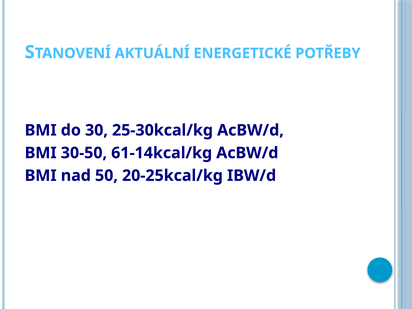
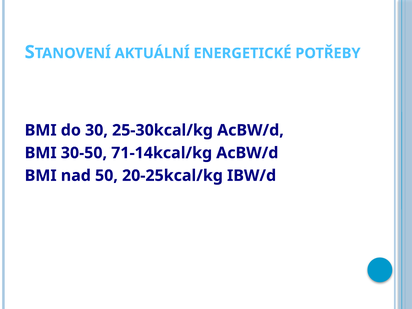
61-14kcal/kg: 61-14kcal/kg -> 71-14kcal/kg
